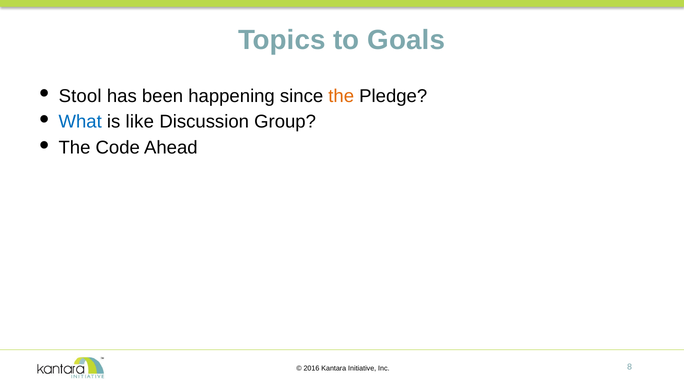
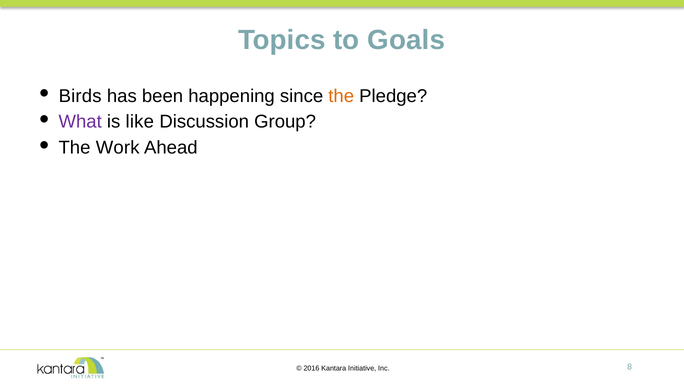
Stool: Stool -> Birds
What colour: blue -> purple
Code: Code -> Work
